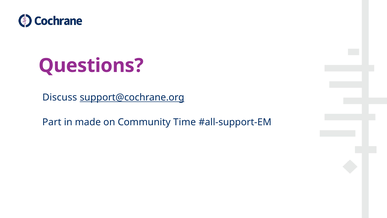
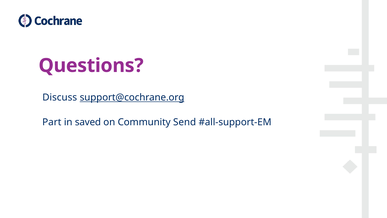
made: made -> saved
Time: Time -> Send
